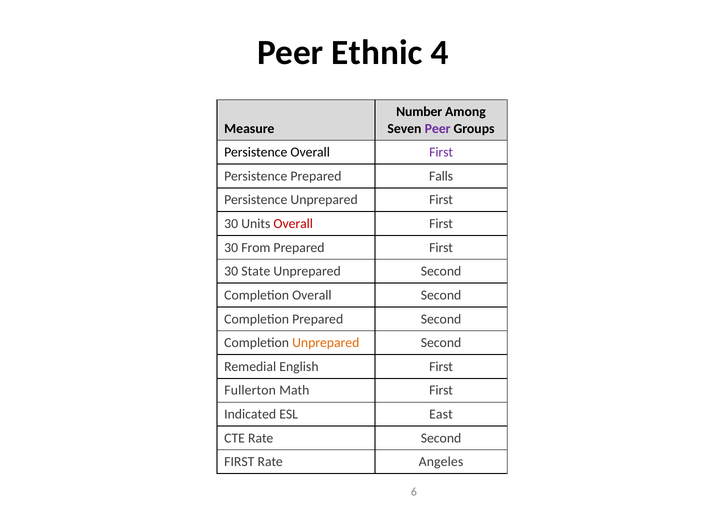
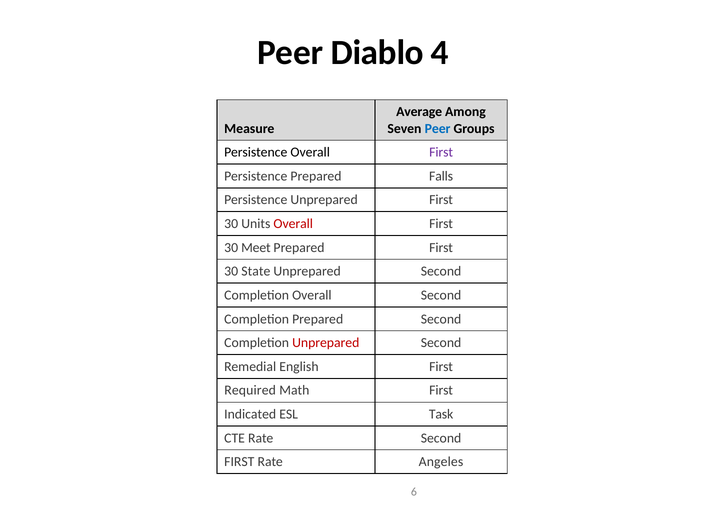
Ethnic: Ethnic -> Diablo
Number: Number -> Average
Peer at (438, 128) colour: purple -> blue
From: From -> Meet
Unprepared at (326, 342) colour: orange -> red
Fullerton: Fullerton -> Required
East: East -> Task
